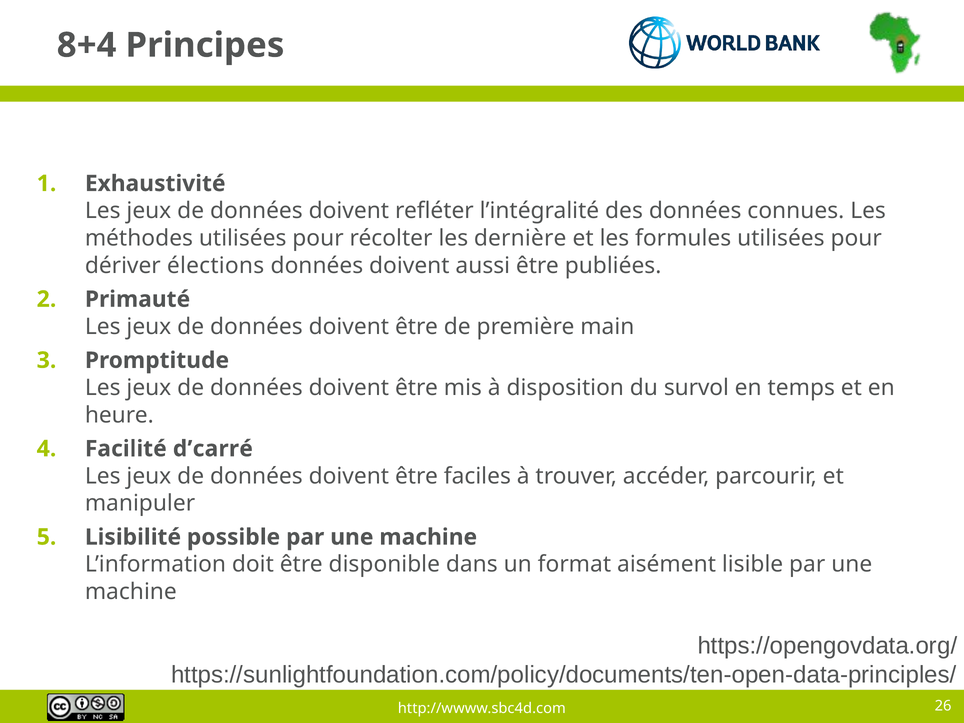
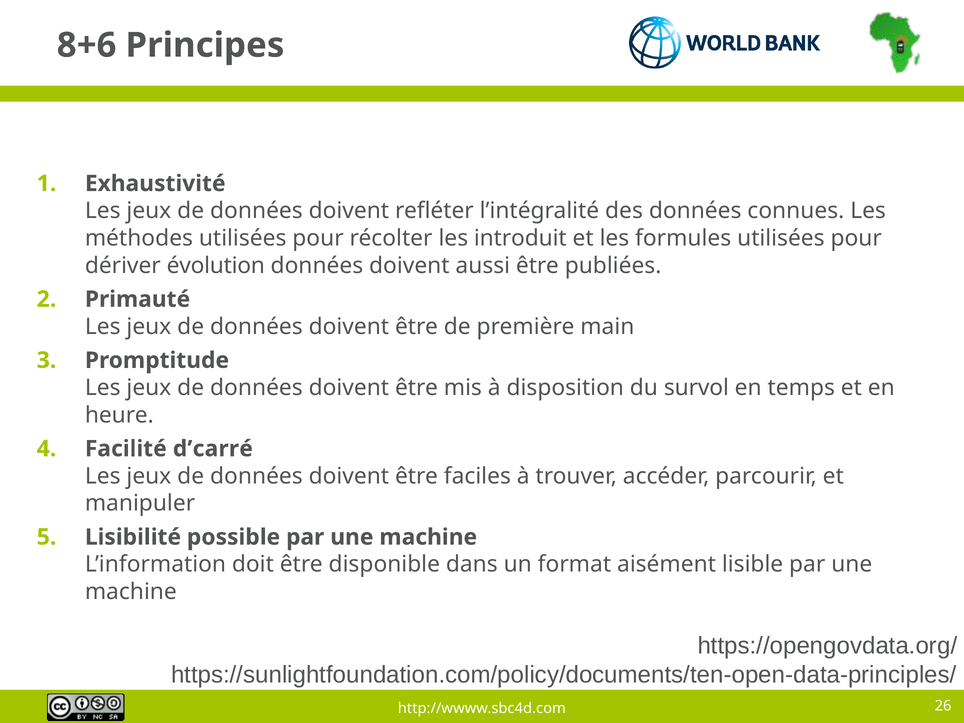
8+4: 8+4 -> 8+6
dernière: dernière -> introduit
élections: élections -> évolution
